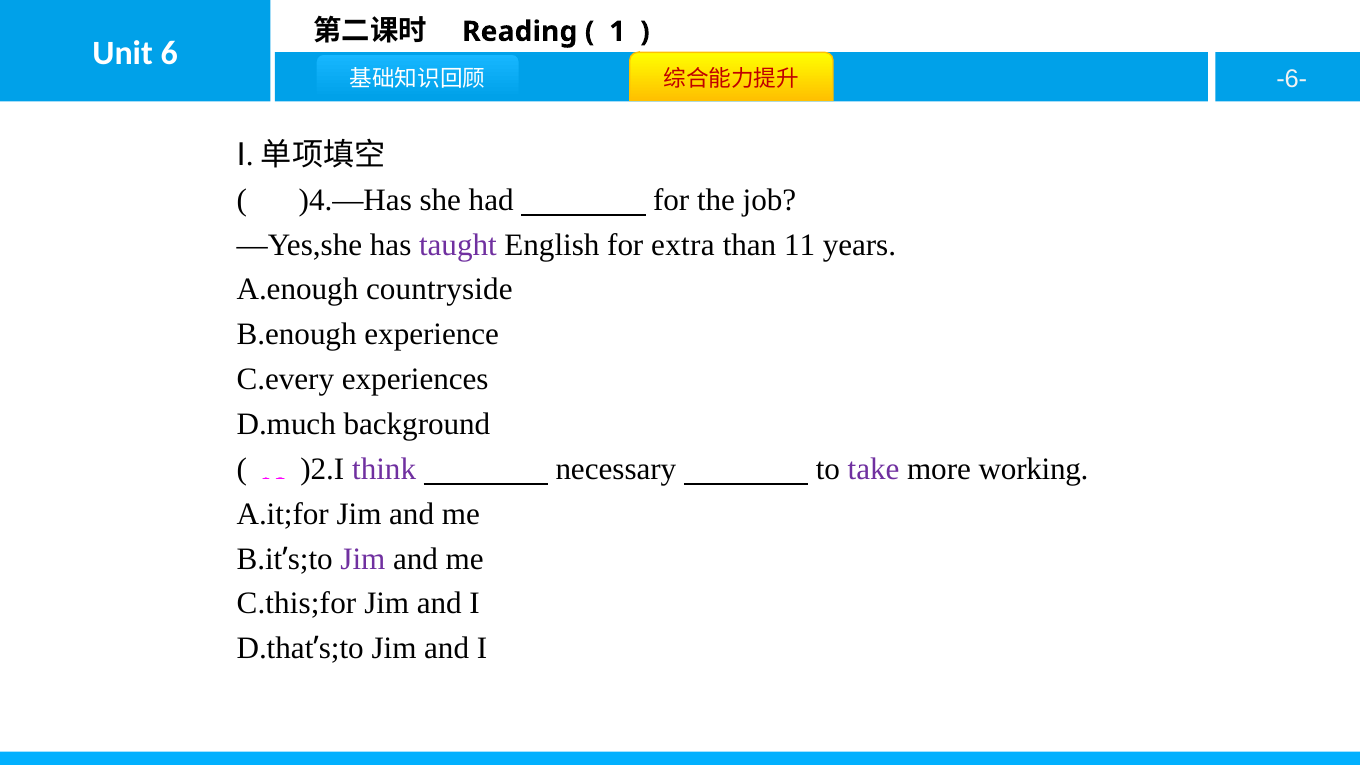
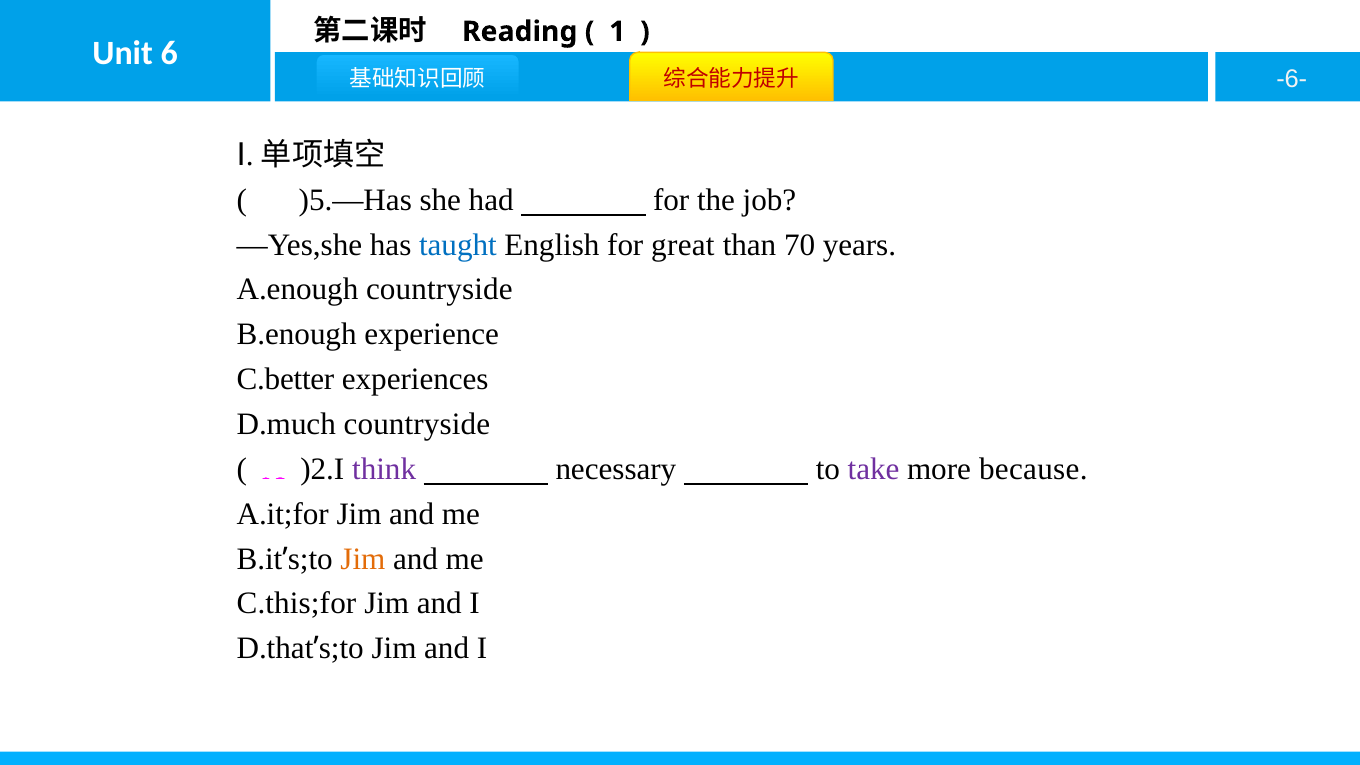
)4.—Has: )4.—Has -> )5.—Has
taught colour: purple -> blue
extra: extra -> great
11: 11 -> 70
C.every: C.every -> C.better
D.much background: background -> countryside
working: working -> because
Jim at (363, 559) colour: purple -> orange
